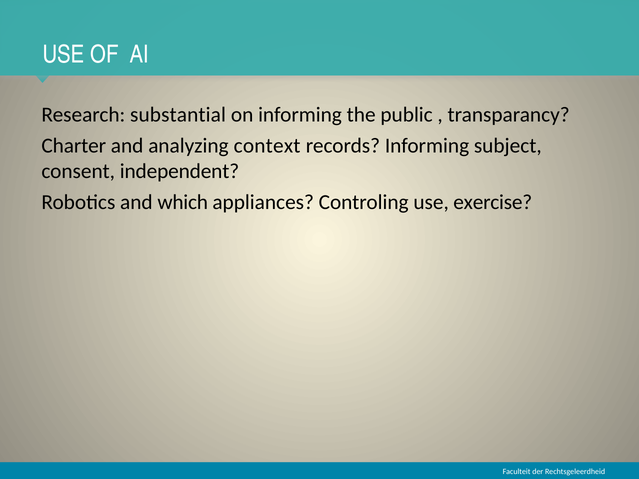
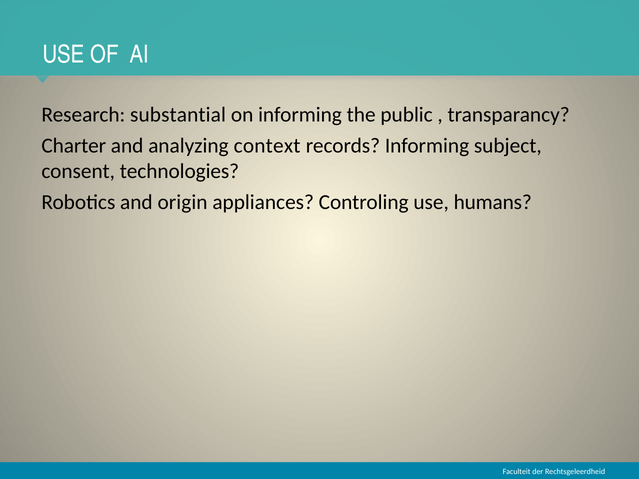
independent: independent -> technologies
which: which -> origin
exercise: exercise -> humans
